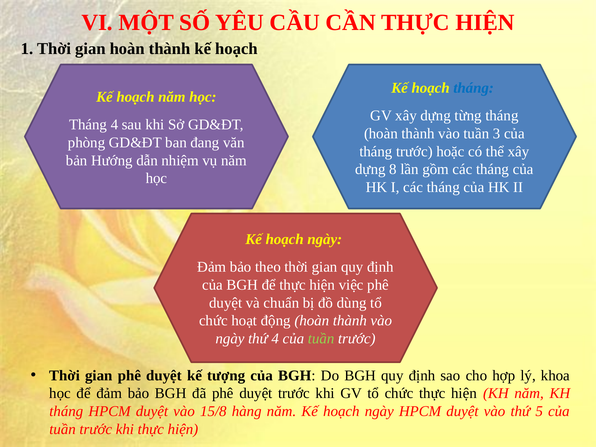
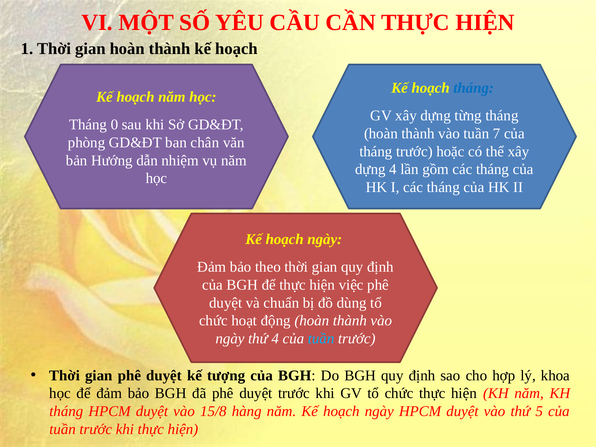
Tháng 4: 4 -> 0
3: 3 -> 7
đang: đang -> chân
dựng 8: 8 -> 4
tuần at (321, 339) colour: light green -> light blue
